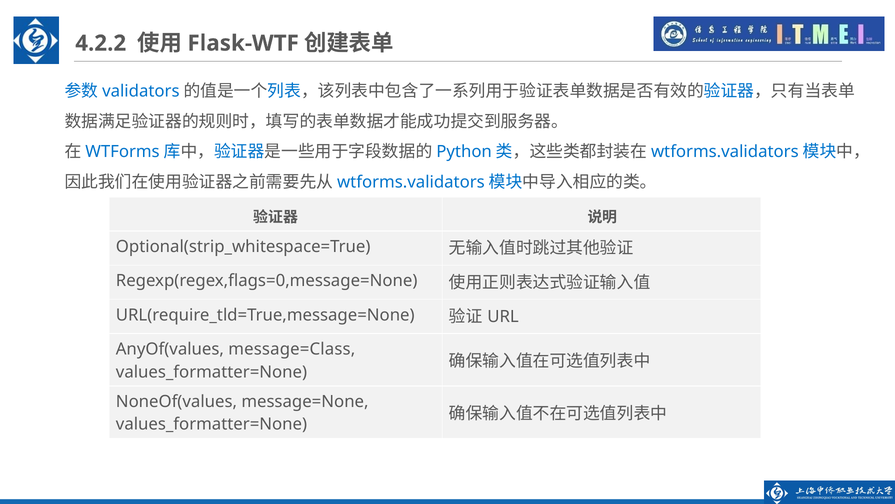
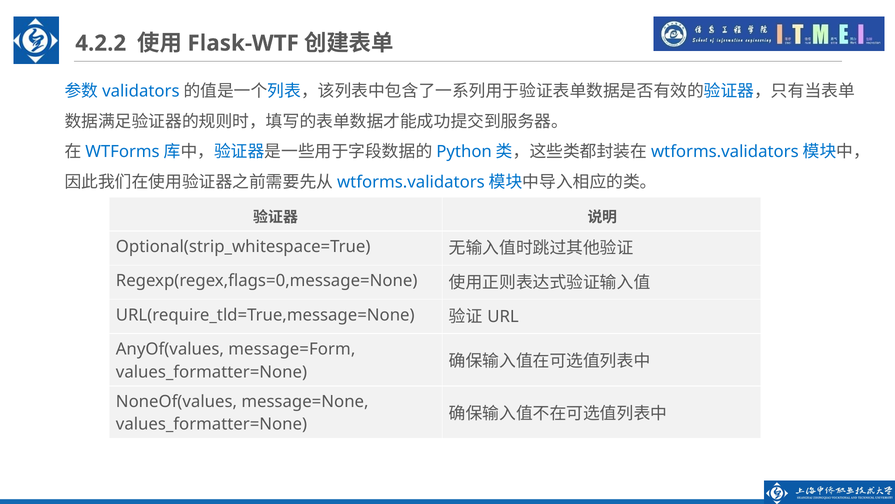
message=Class: message=Class -> message=Form
